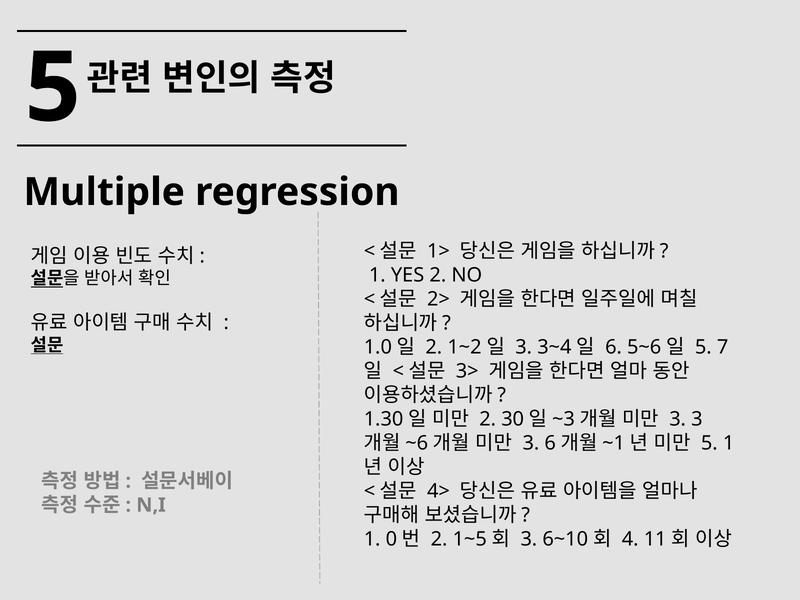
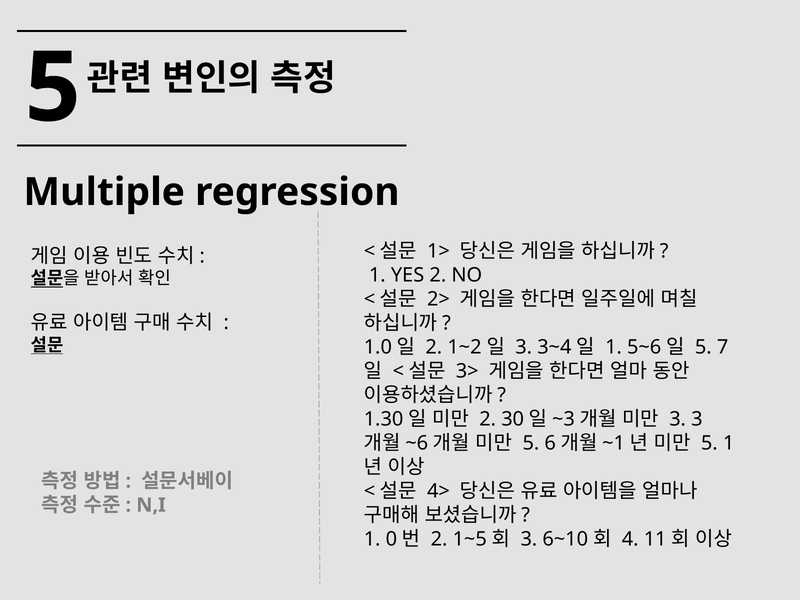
6 at (614, 347): 6 -> 1
3 at (531, 443): 3 -> 5
